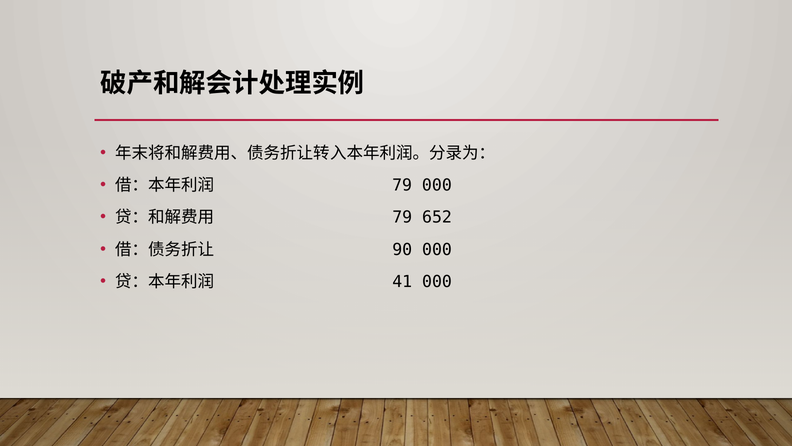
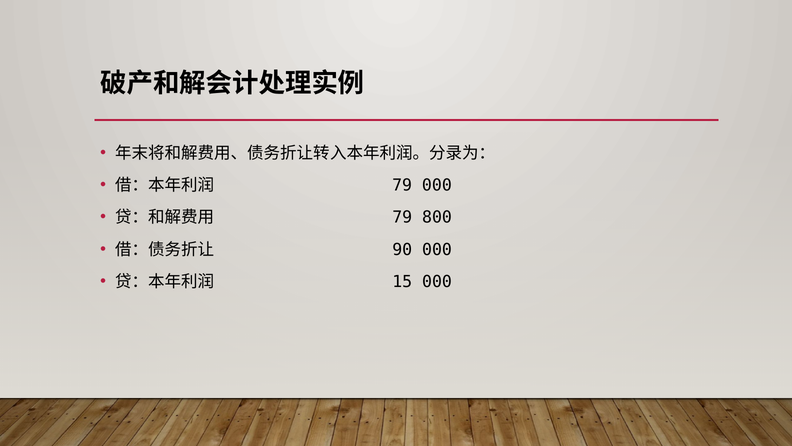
652: 652 -> 800
41: 41 -> 15
